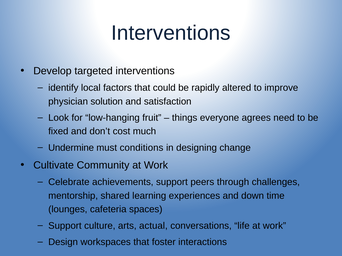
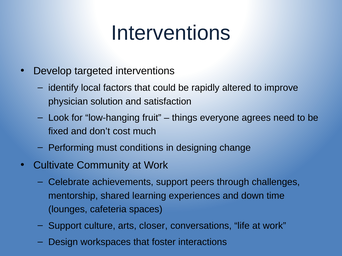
Undermine: Undermine -> Performing
actual: actual -> closer
